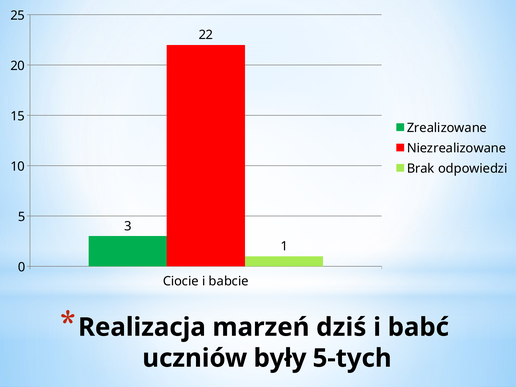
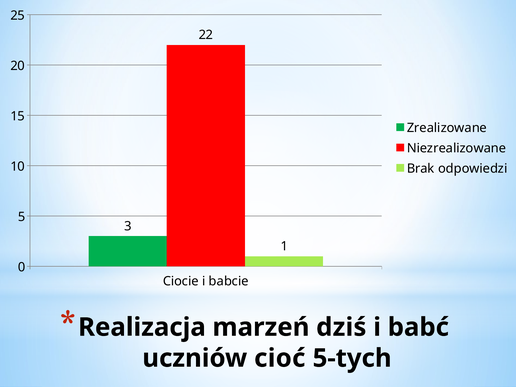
były: były -> cioć
